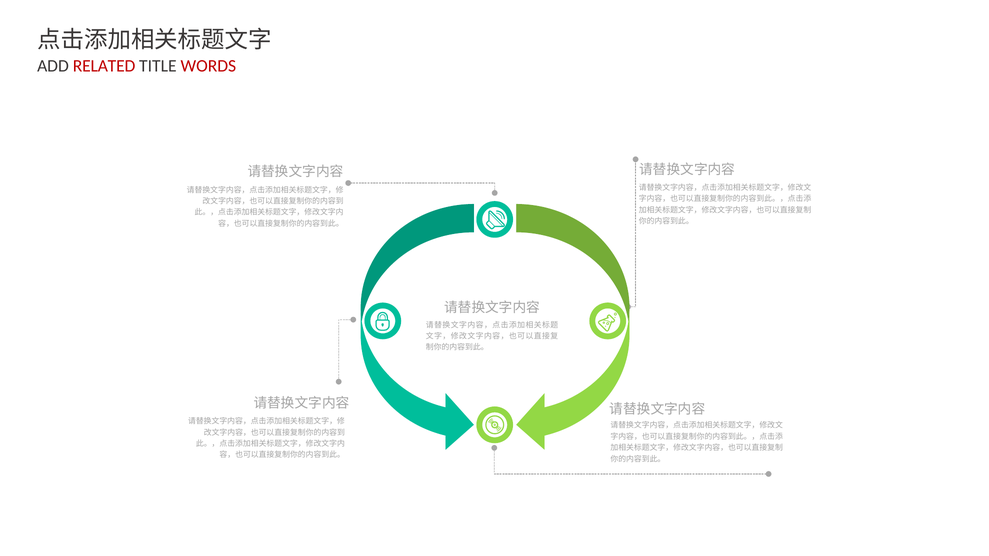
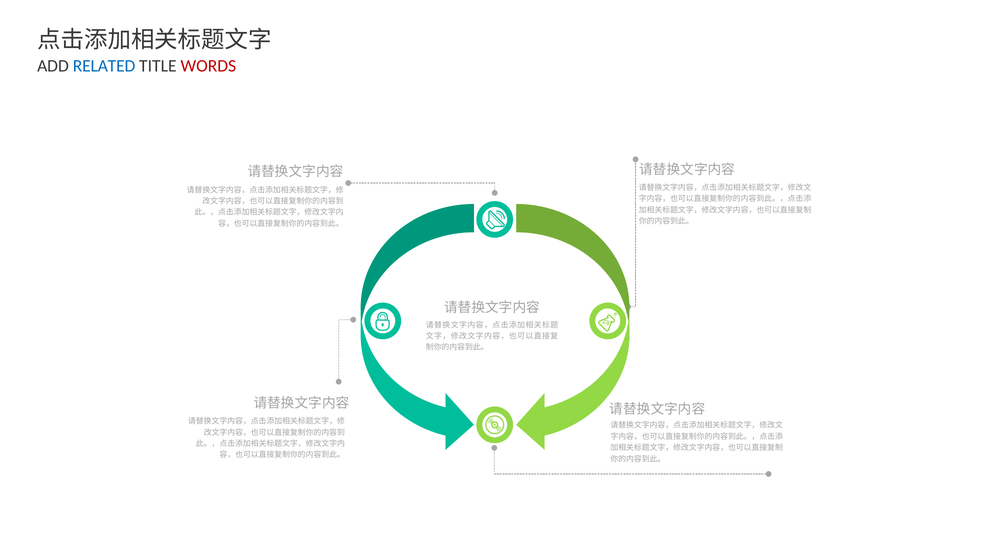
RELATED colour: red -> blue
